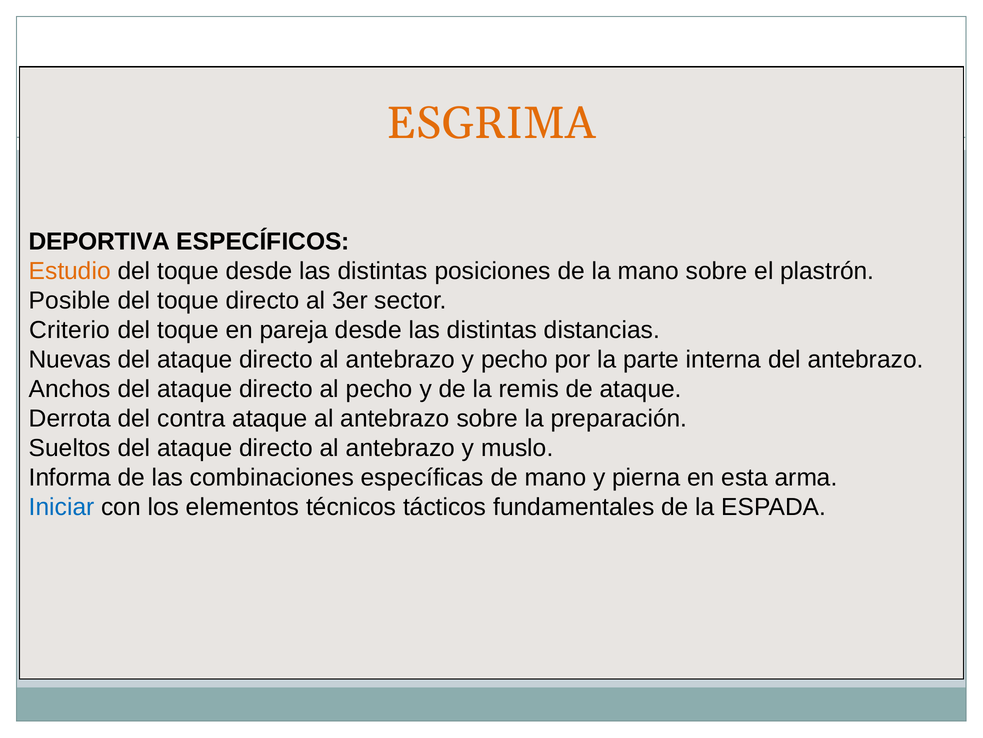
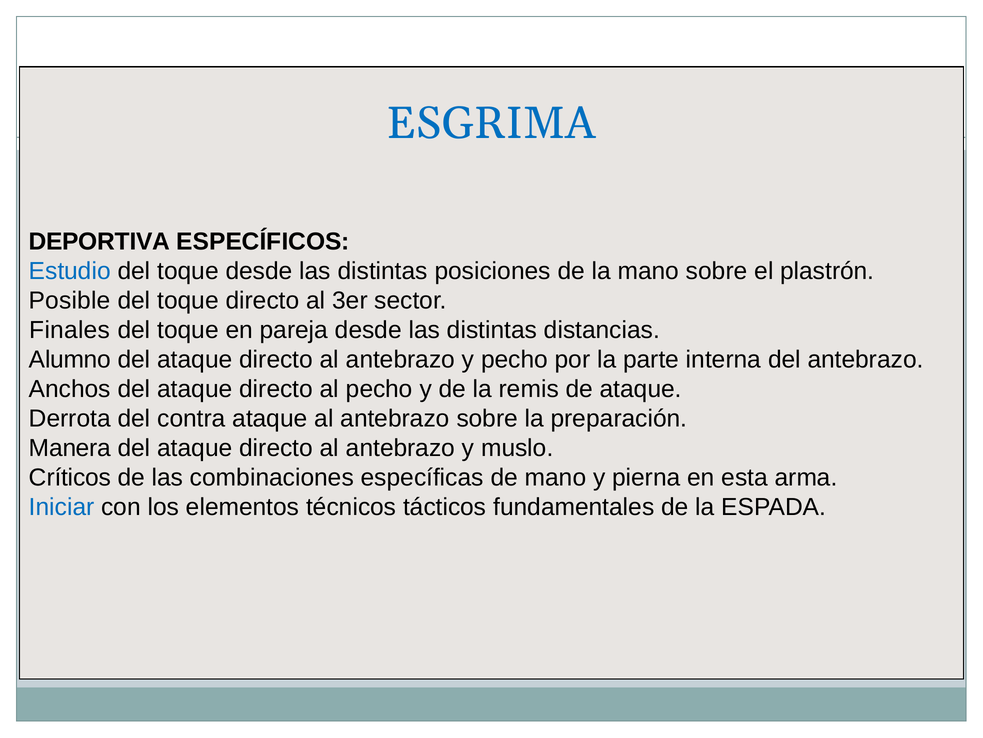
ESGRIMA colour: orange -> blue
Estudio colour: orange -> blue
Criterio: Criterio -> Finales
Nuevas: Nuevas -> Alumno
Sueltos: Sueltos -> Manera
Informa: Informa -> Críticos
